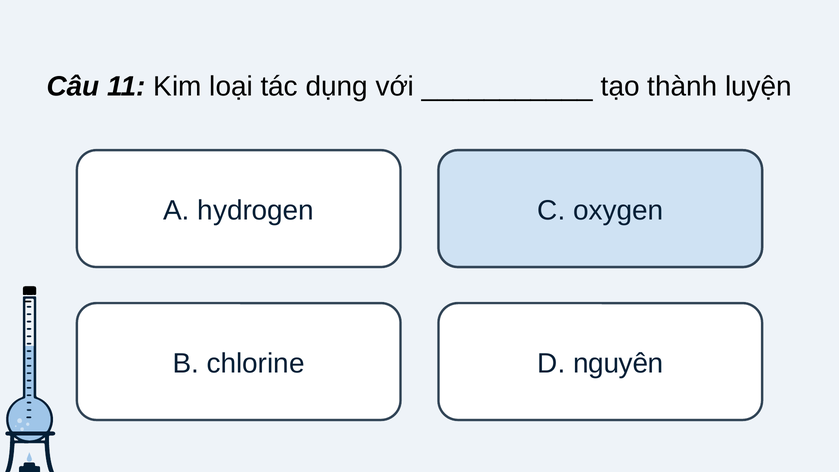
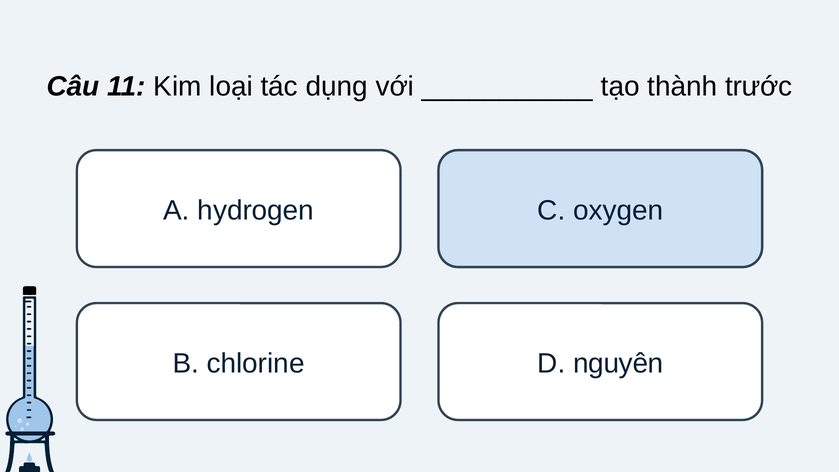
luyện: luyện -> trước
